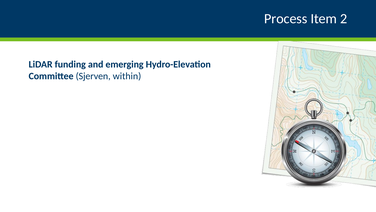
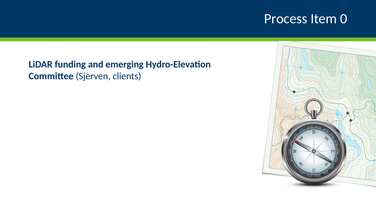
2: 2 -> 0
within: within -> clients
